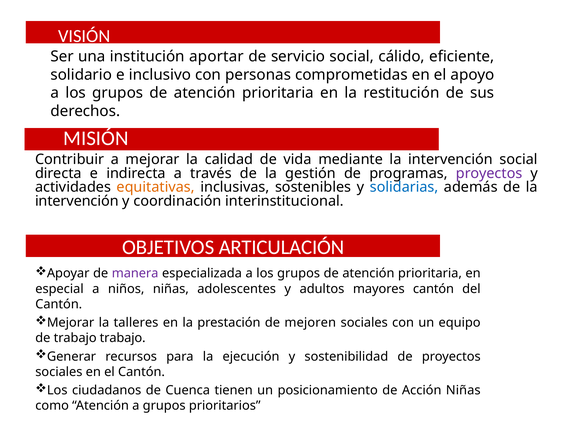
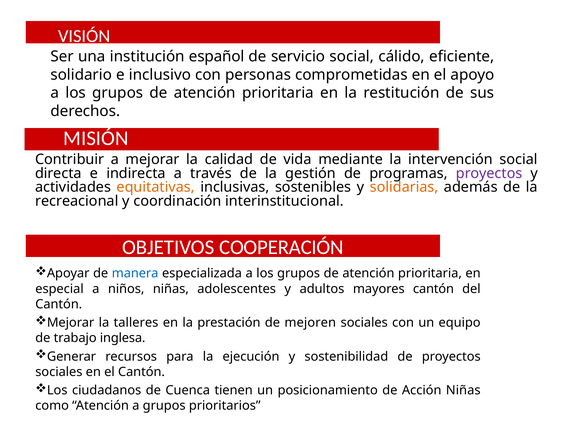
aportar: aportar -> español
solidarias colour: blue -> orange
intervención at (77, 201): intervención -> recreacional
ARTICULACIÓN: ARTICULACIÓN -> COOPERACIÓN
manera colour: purple -> blue
trabajo trabajo: trabajo -> inglesa
